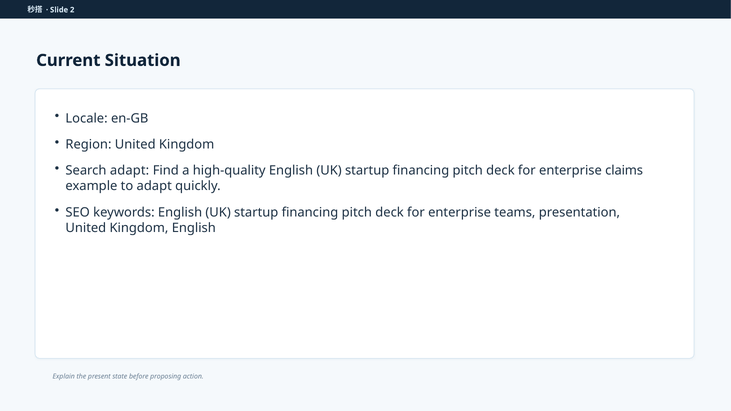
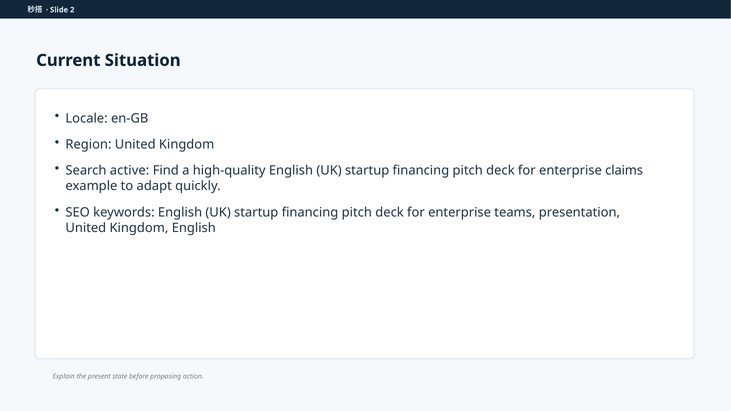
Search adapt: adapt -> active
